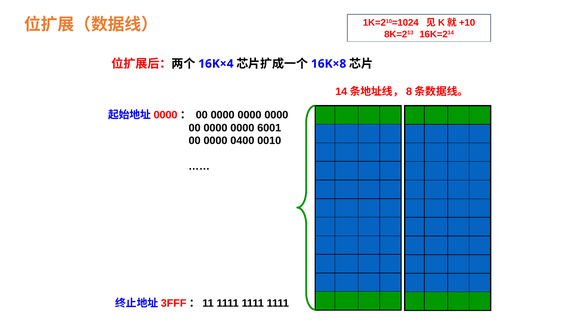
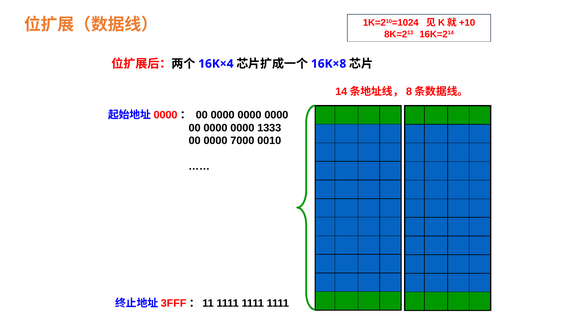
6001: 6001 -> 1333
0400: 0400 -> 7000
